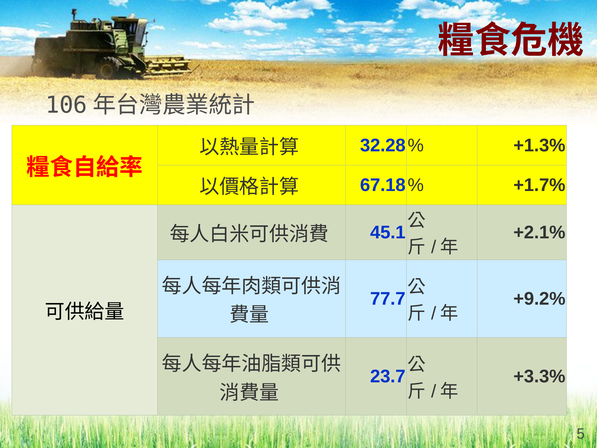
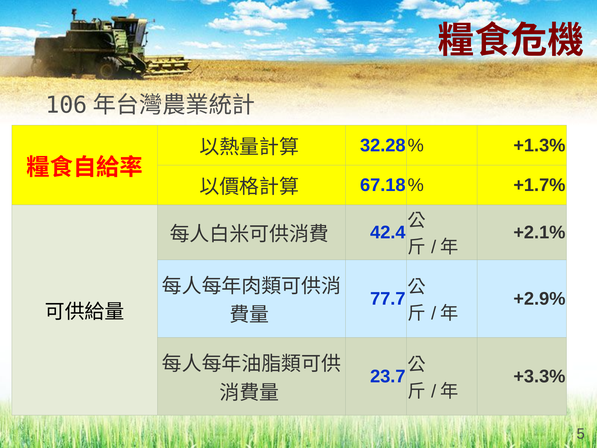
45.1: 45.1 -> 42.4
+9.2%: +9.2% -> +2.9%
